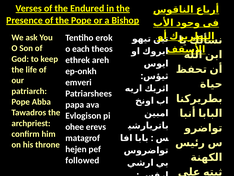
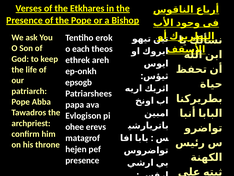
Endured: Endured -> Etkhares
emveri: emveri -> epsogb
followed at (82, 160): followed -> presence
